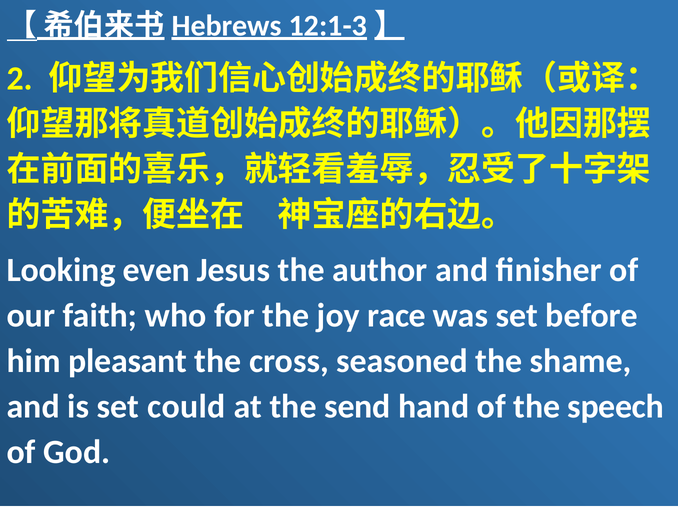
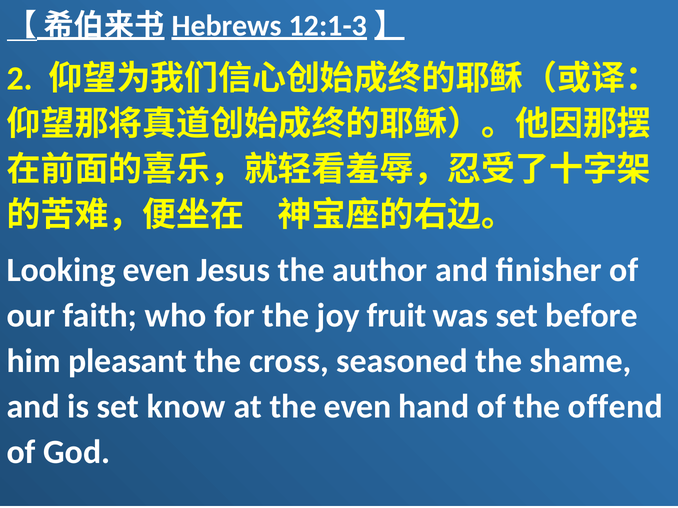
race: race -> fruit
could: could -> know
the send: send -> even
speech: speech -> offend
